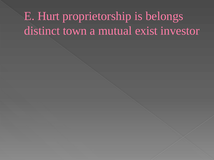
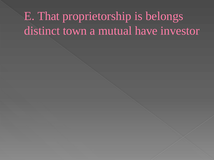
Hurt: Hurt -> That
exist: exist -> have
